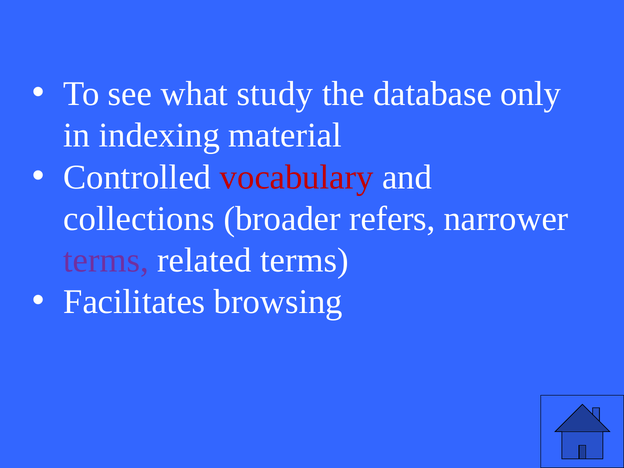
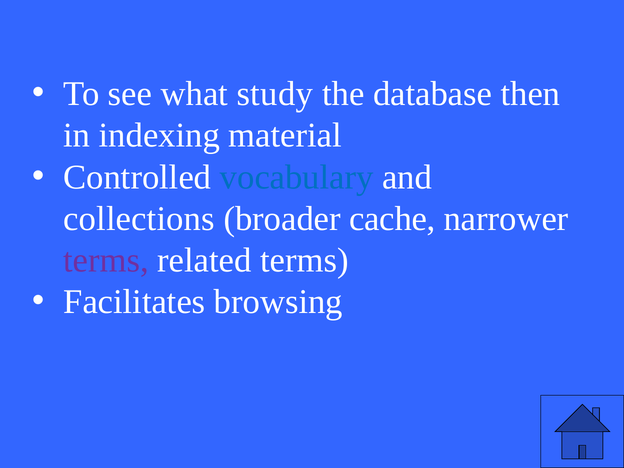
only: only -> then
vocabulary colour: red -> blue
refers: refers -> cache
